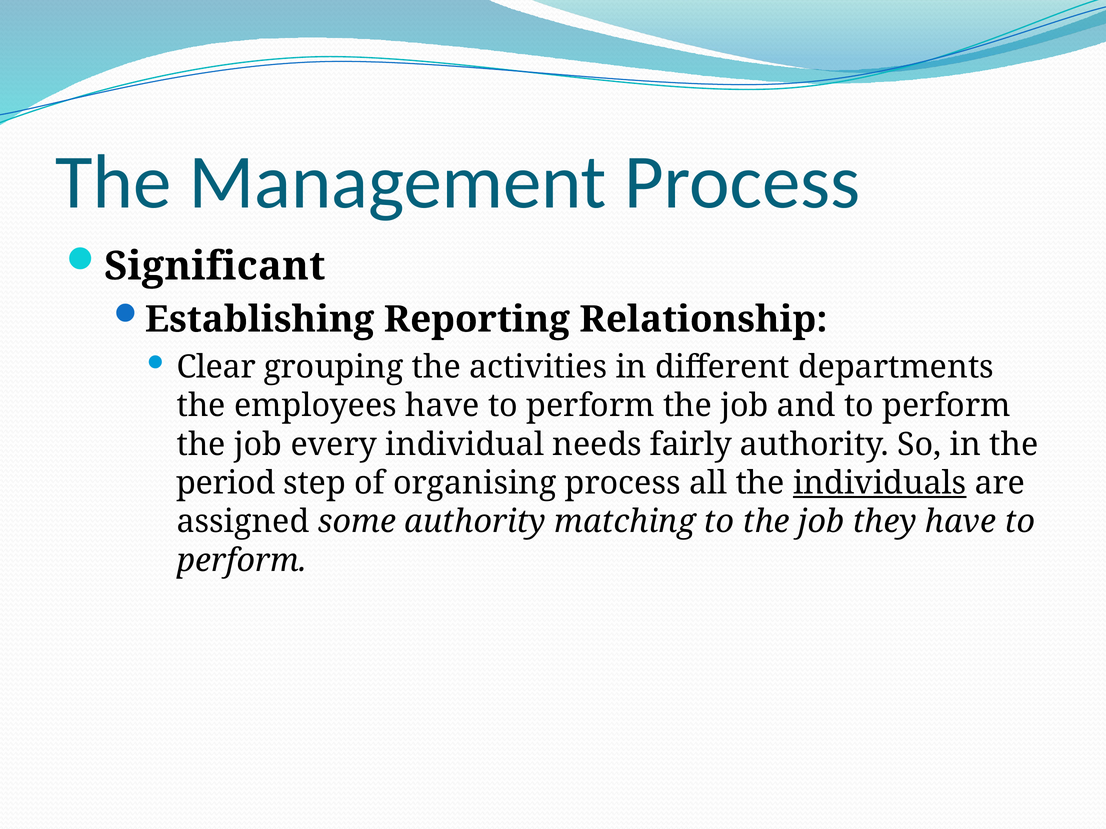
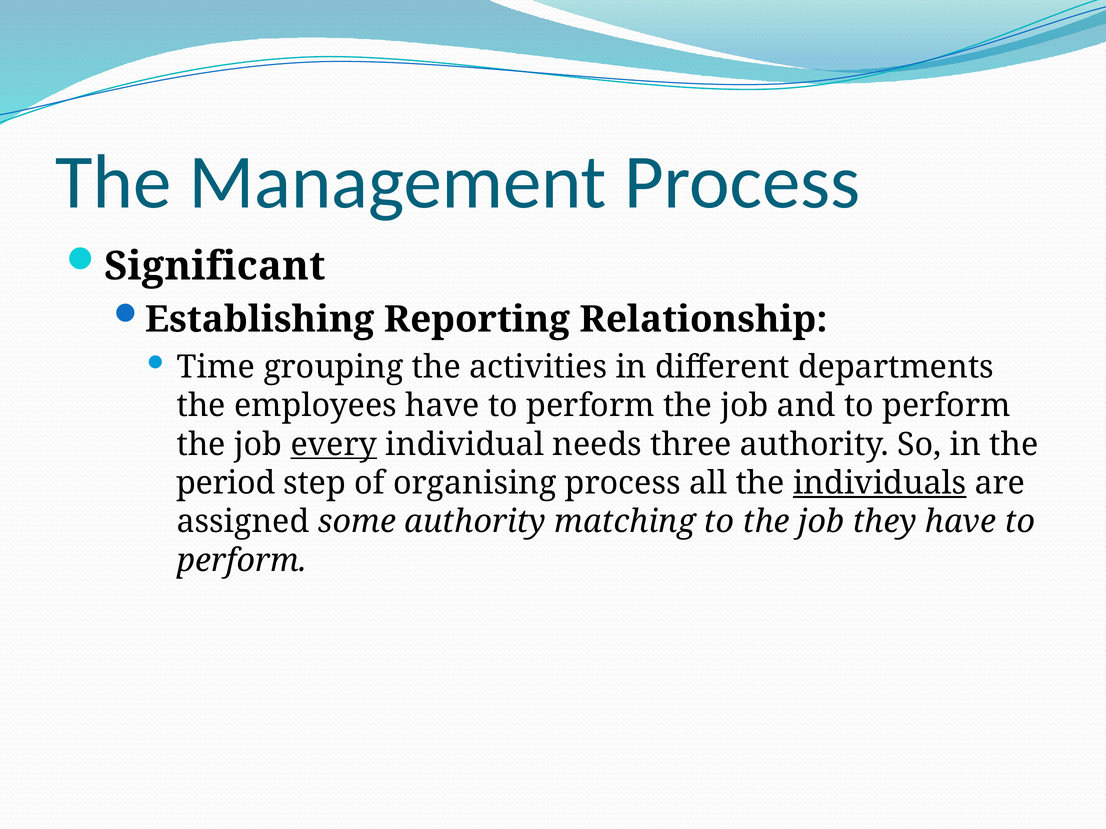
Clear: Clear -> Time
every underline: none -> present
fairly: fairly -> three
